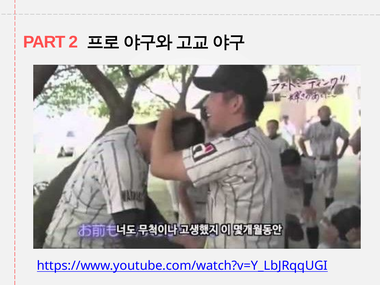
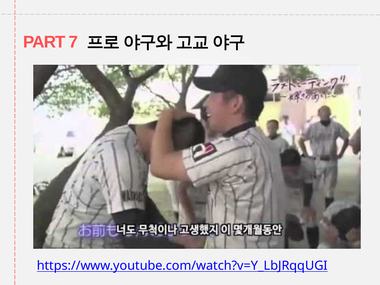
2: 2 -> 7
